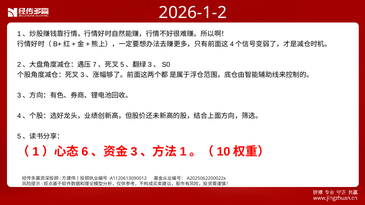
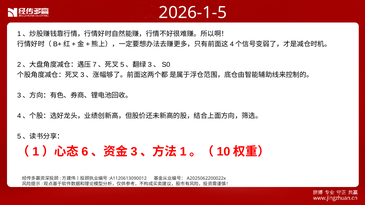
2026-1-2: 2026-1-2 -> 2026-1-5
